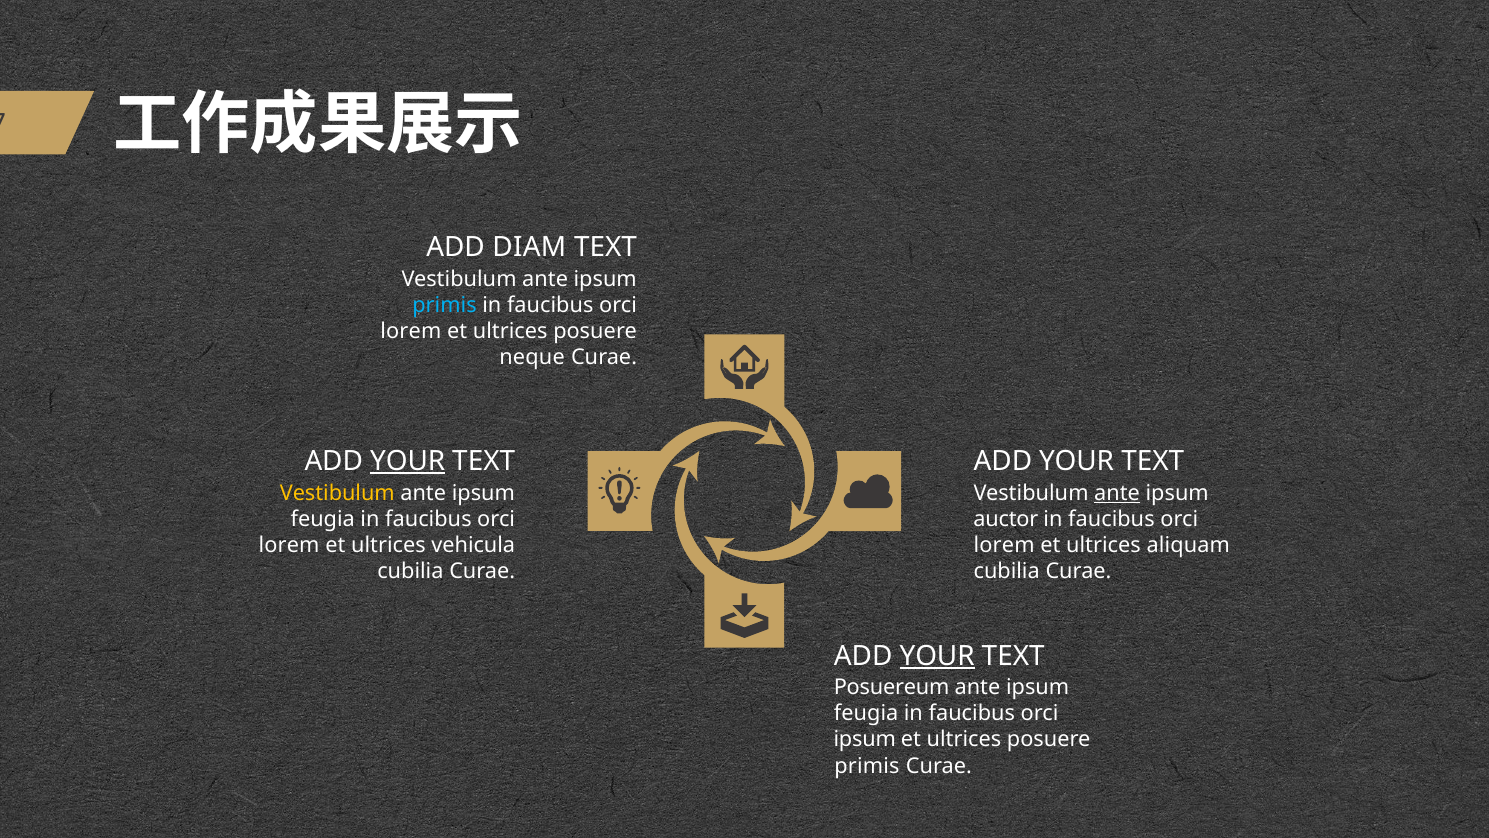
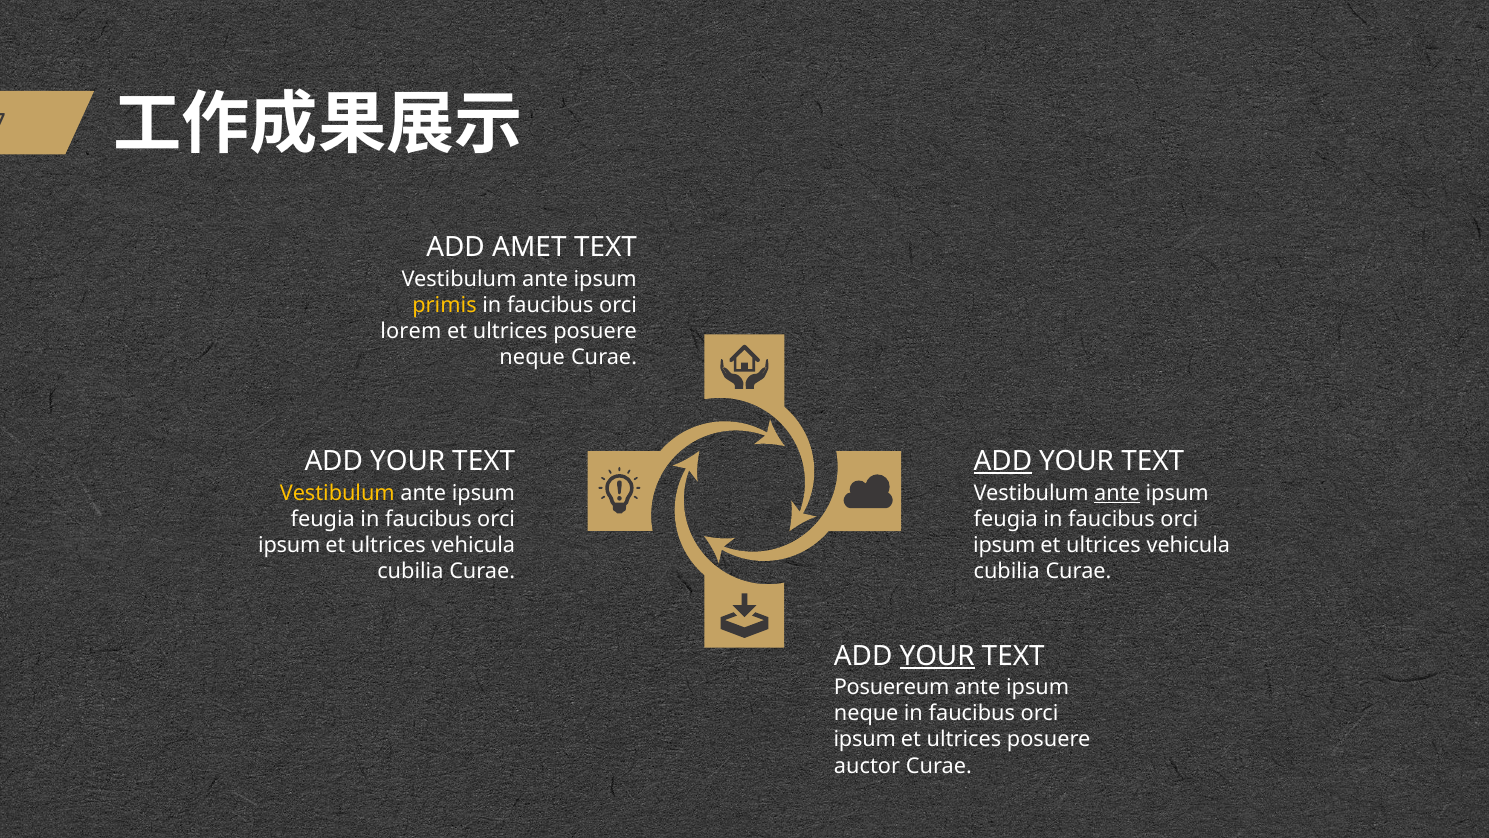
DIAM: DIAM -> AMET
primis at (445, 305) colour: light blue -> yellow
YOUR at (408, 461) underline: present -> none
ADD at (1003, 461) underline: none -> present
auctor at (1006, 519): auctor -> feugia
lorem at (289, 545): lorem -> ipsum
lorem at (1004, 545): lorem -> ipsum
aliquam at (1188, 545): aliquam -> vehicula
feugia at (866, 713): feugia -> neque
primis at (867, 765): primis -> auctor
